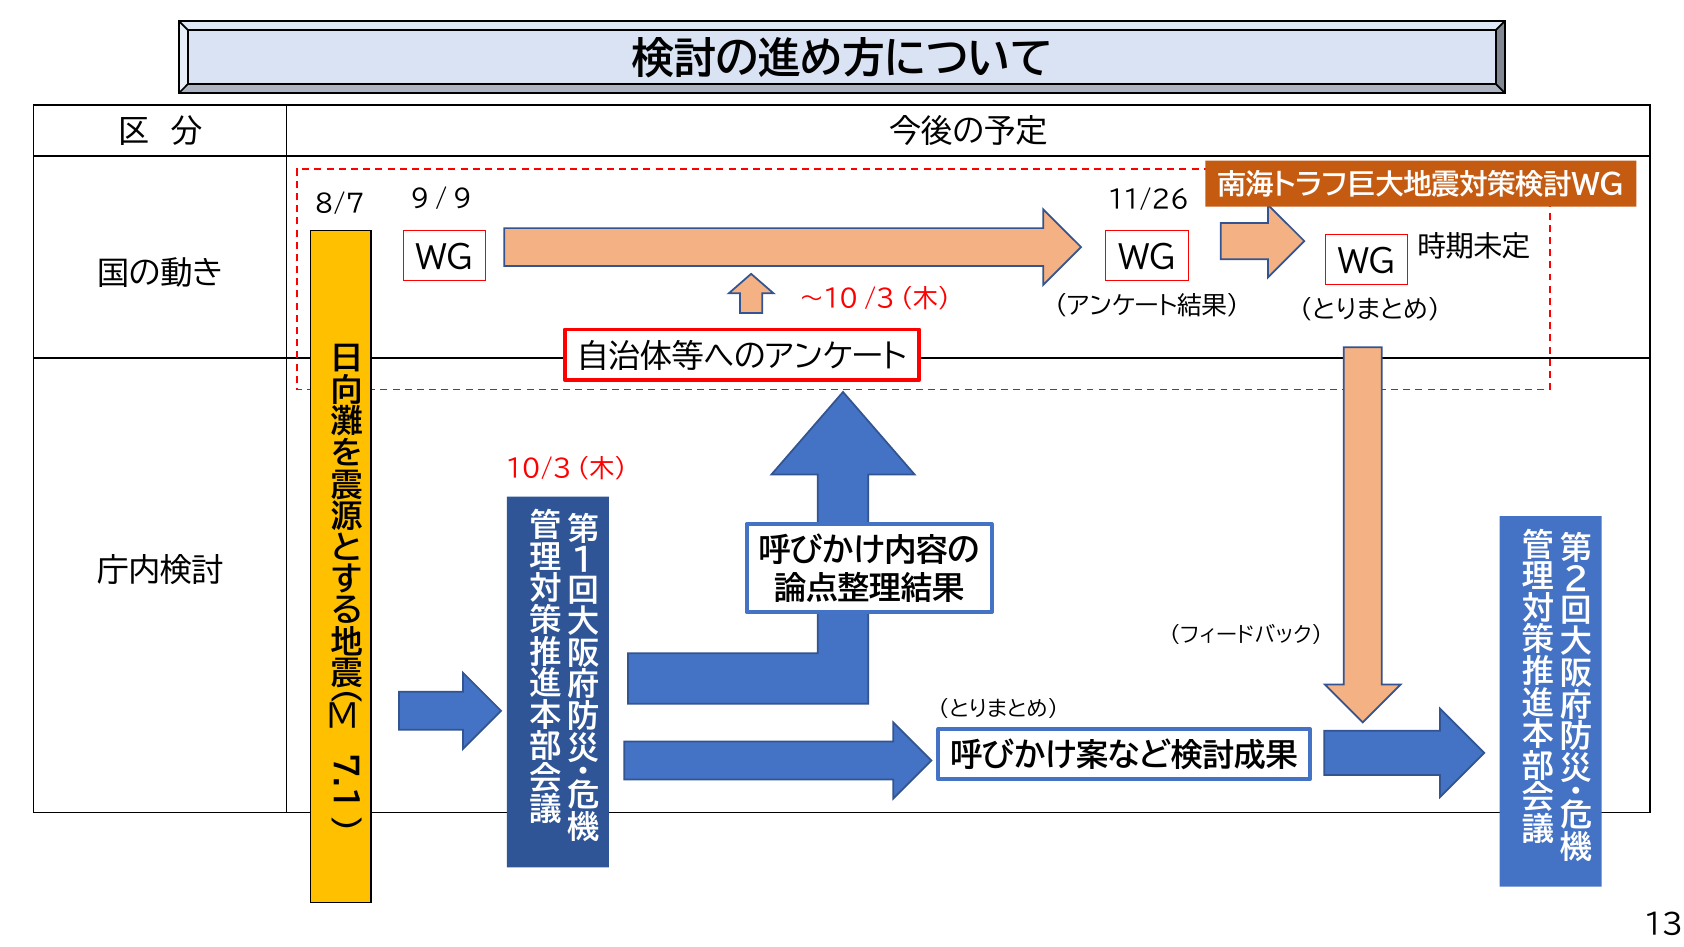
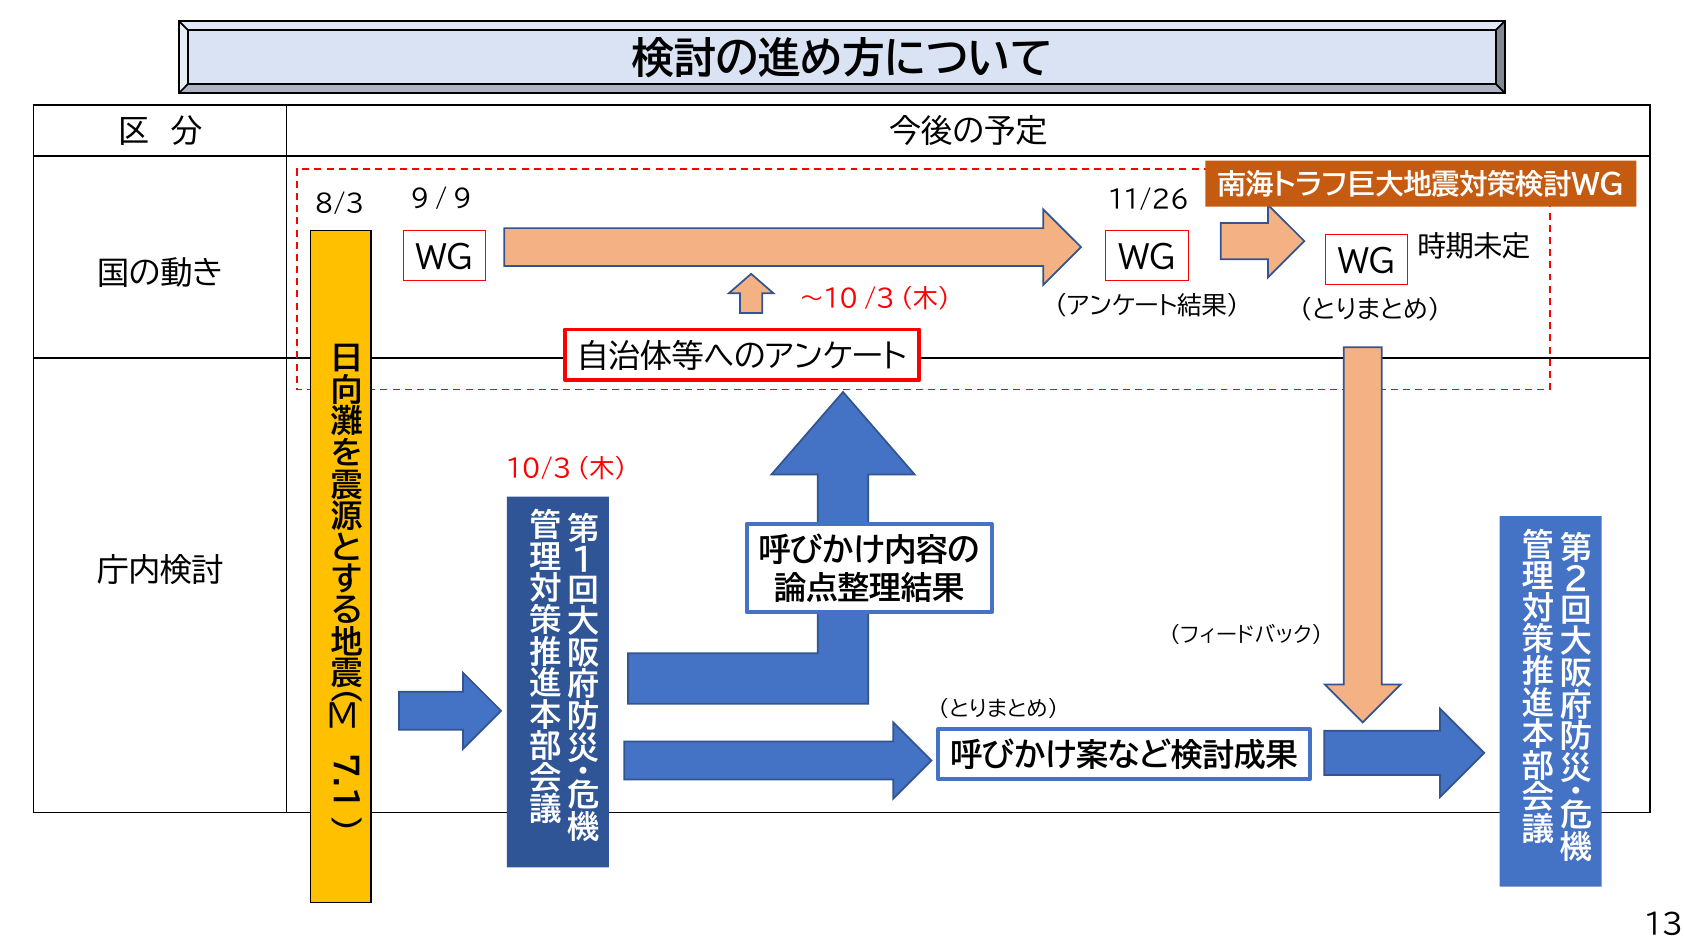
8/7: 8/7 -> 8/3
